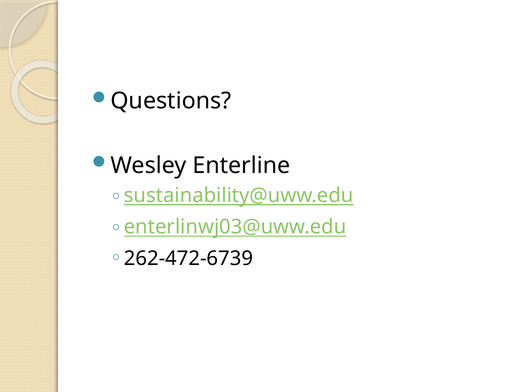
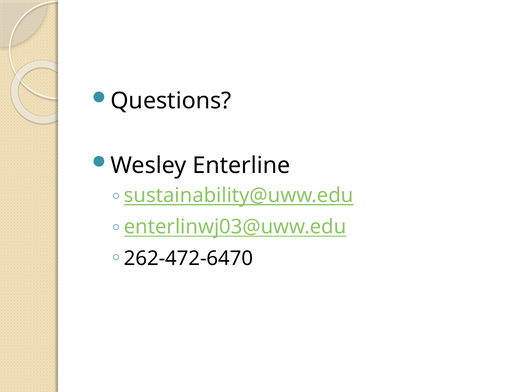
262-472-6739: 262-472-6739 -> 262-472-6470
